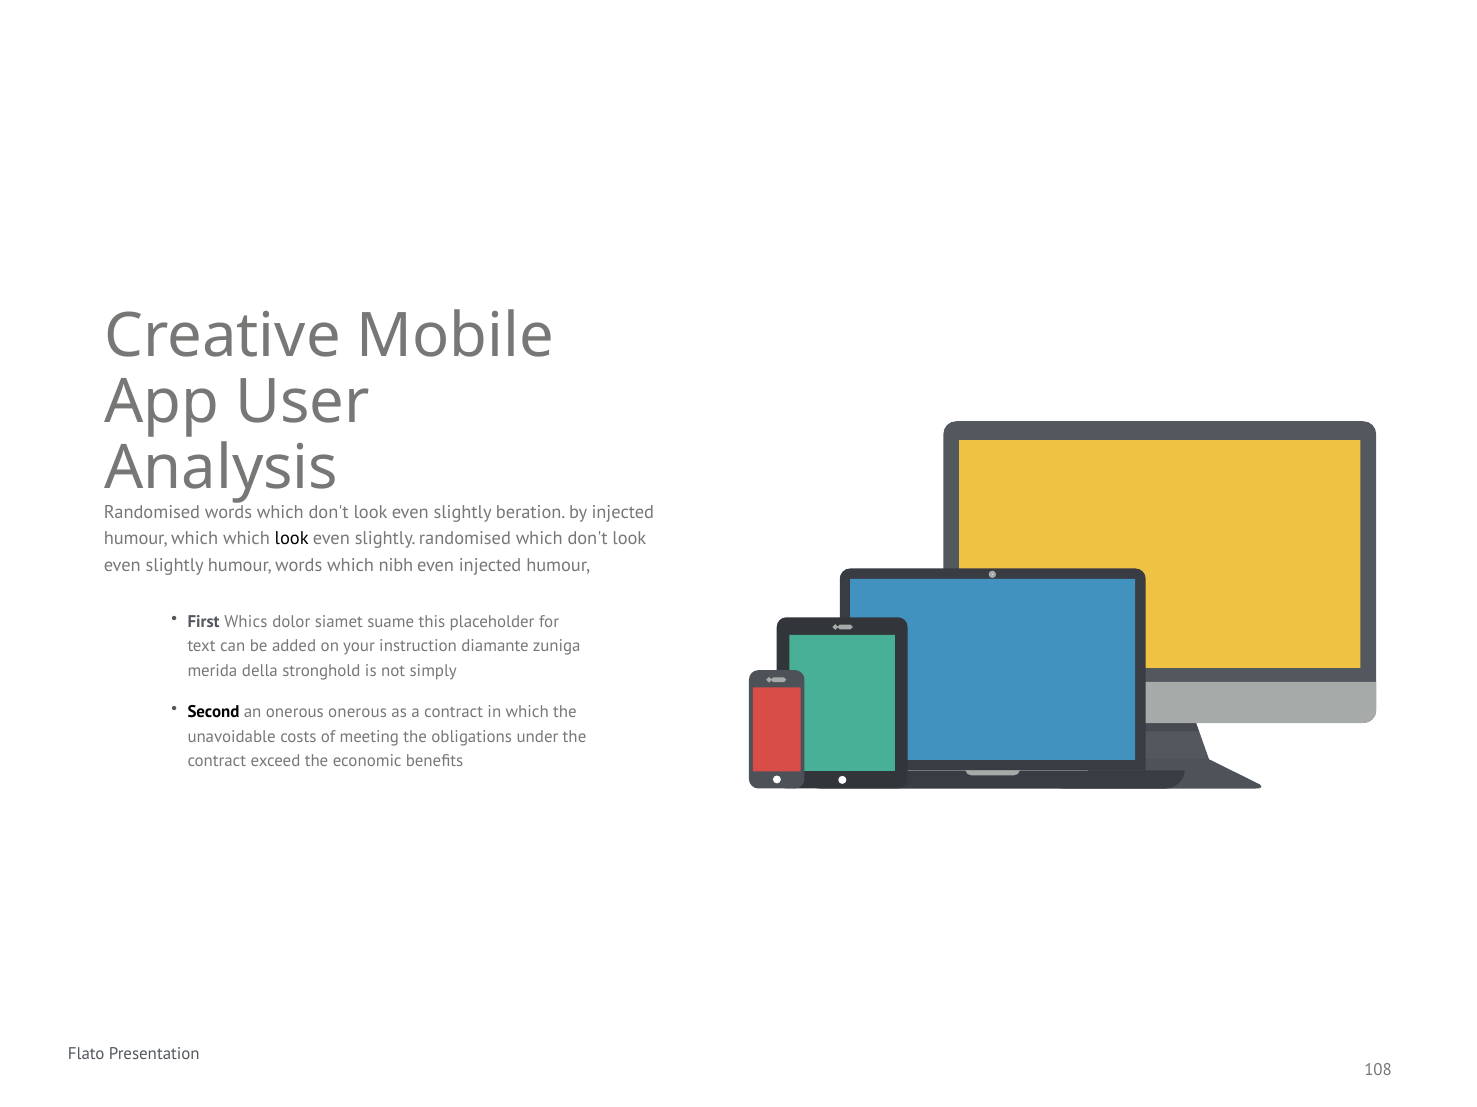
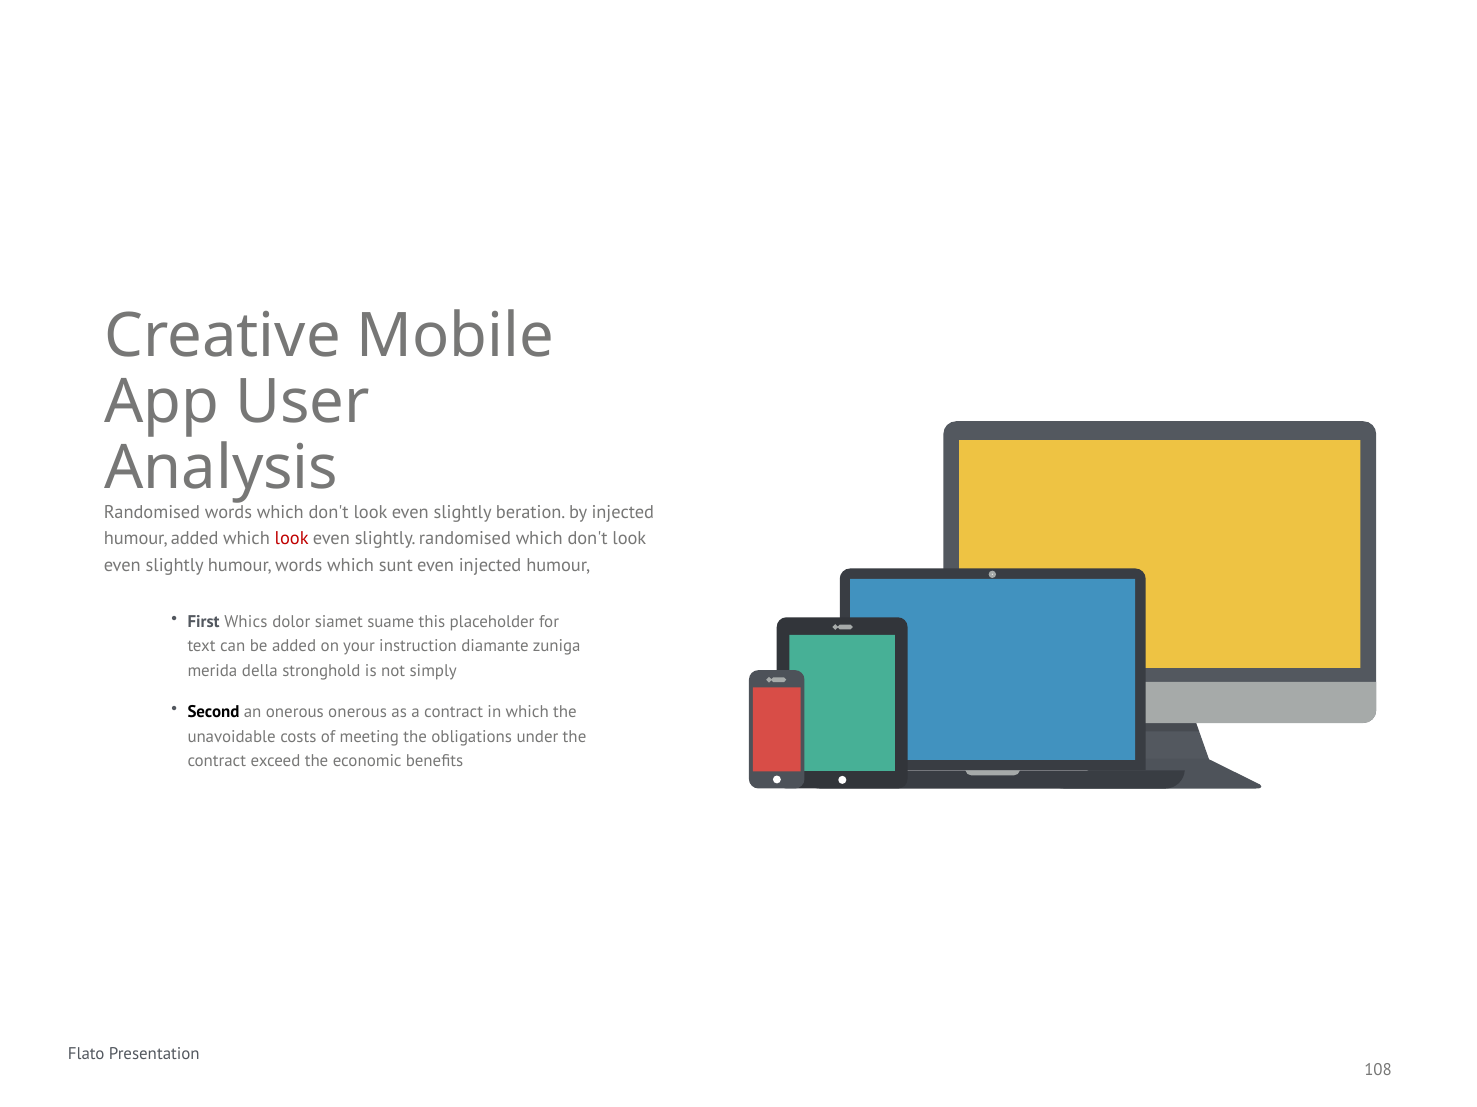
humour which: which -> added
look at (292, 539) colour: black -> red
nibh: nibh -> sunt
